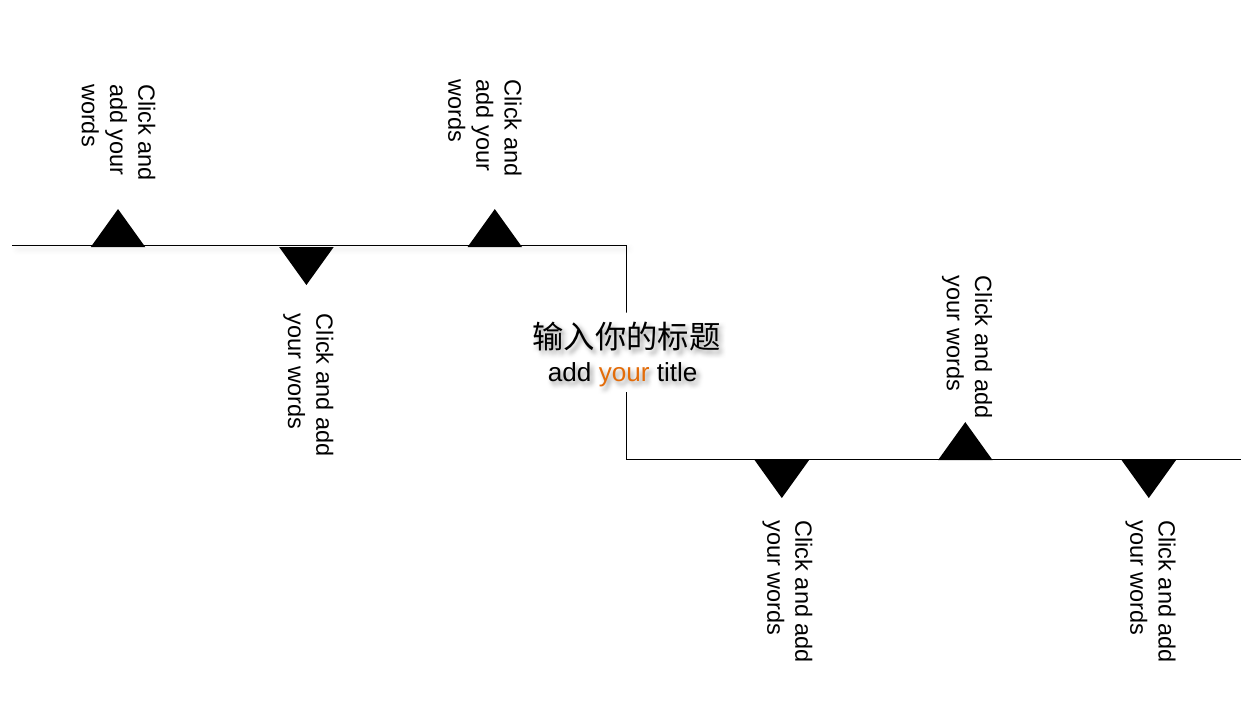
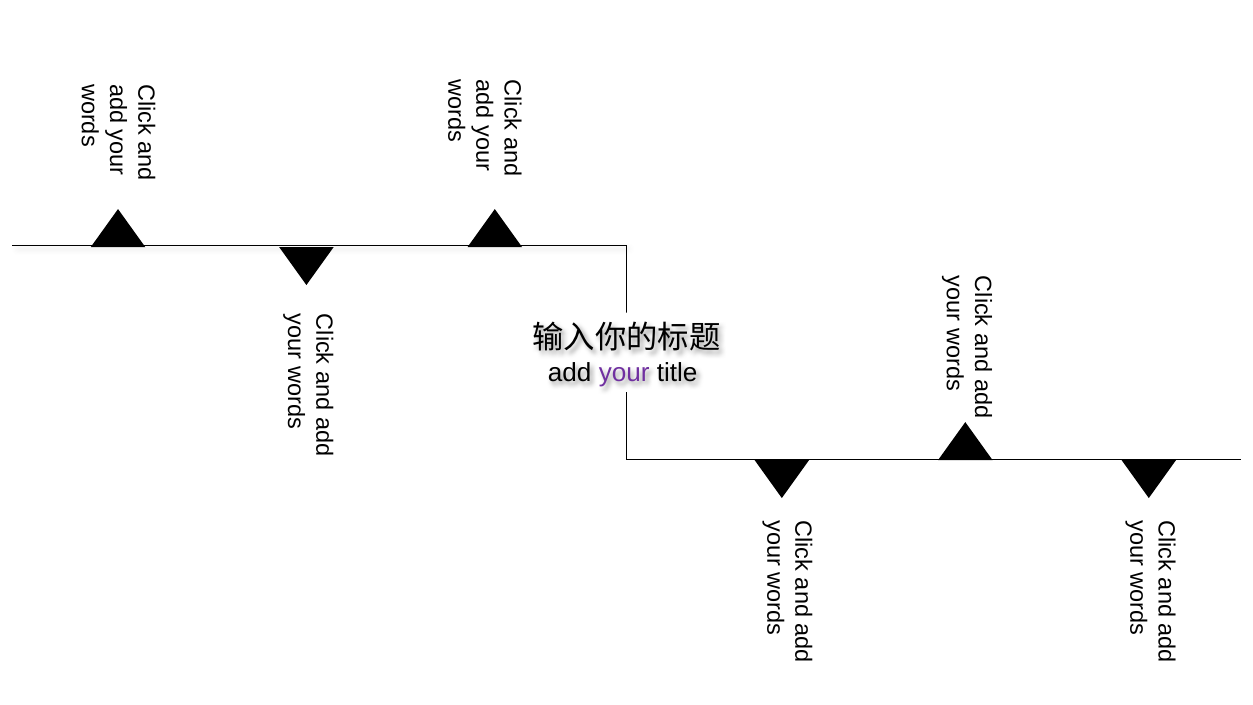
your colour: orange -> purple
